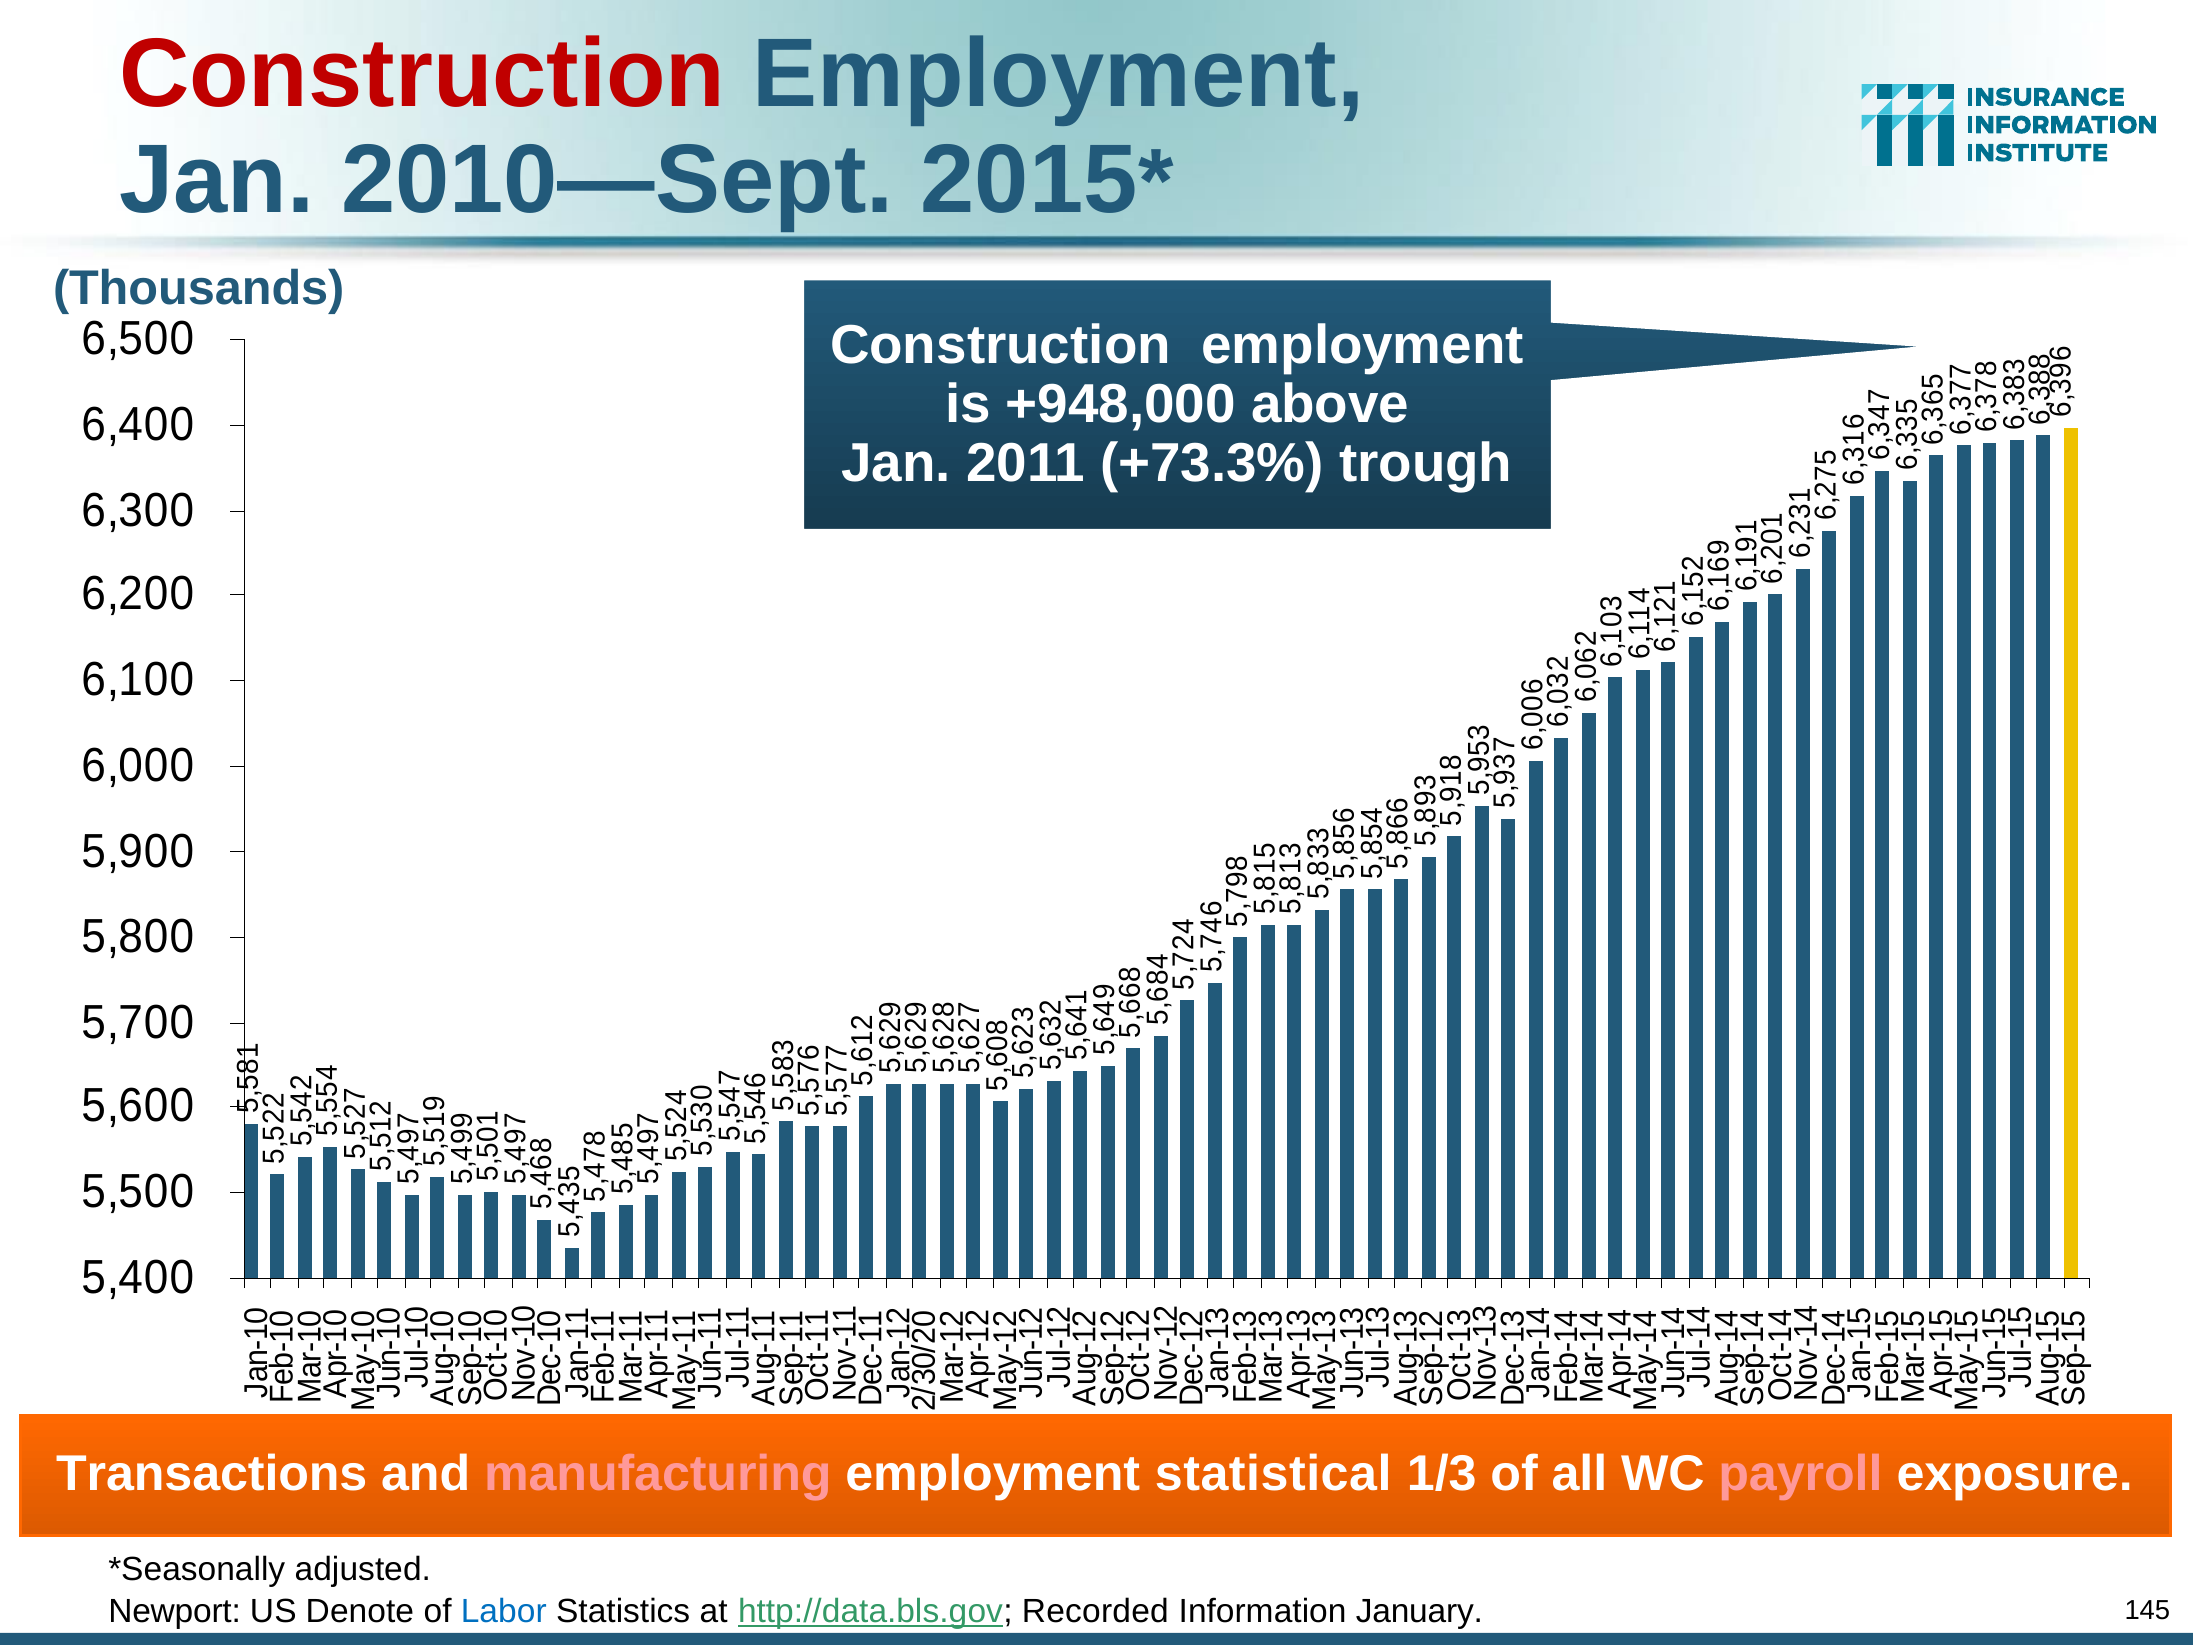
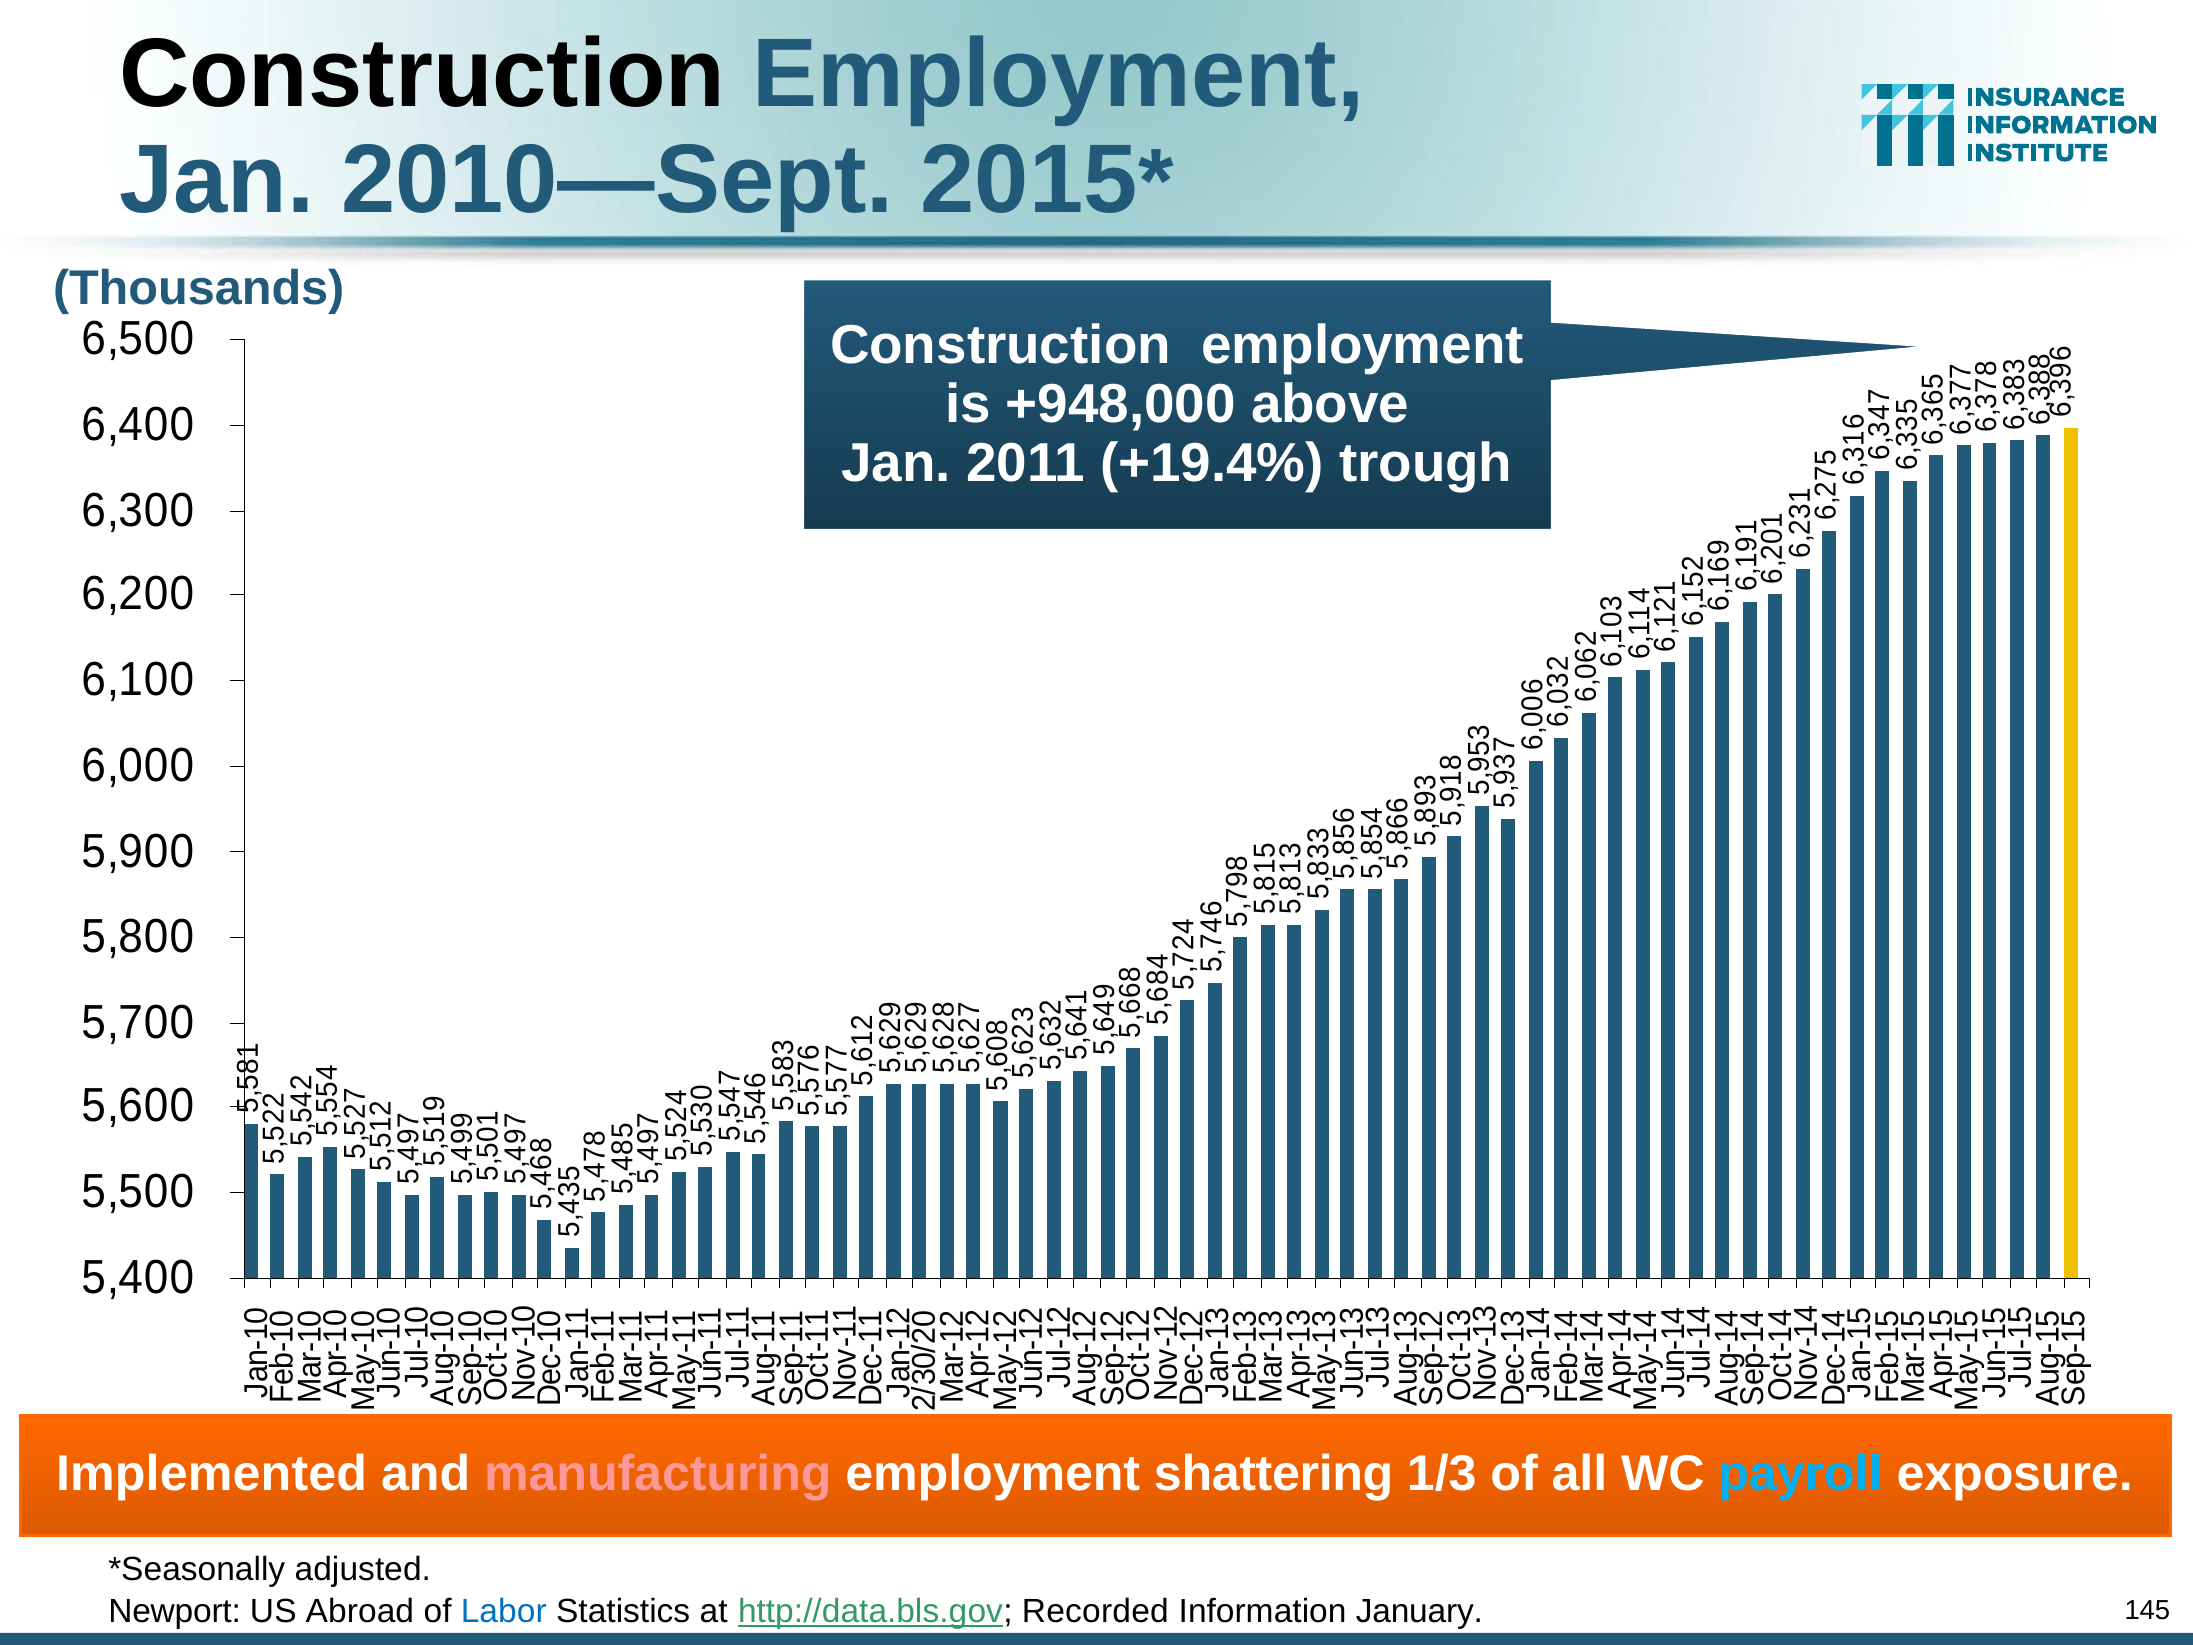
Construction at (422, 75) colour: red -> black
+73.3%: +73.3% -> +19.4%
Transactions: Transactions -> Implemented
statistical: statistical -> shattering
payroll colour: pink -> light blue
Denote: Denote -> Abroad
